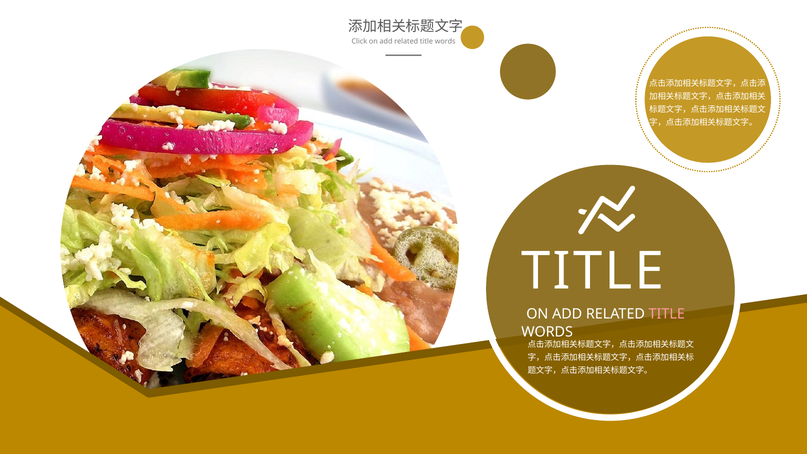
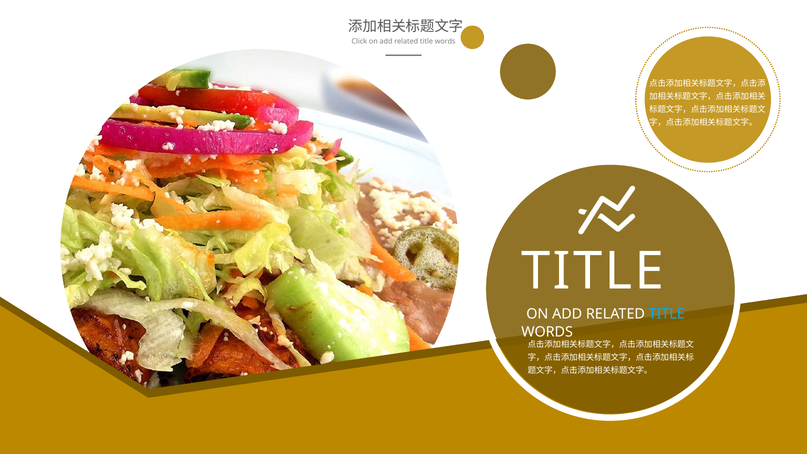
TITLE at (667, 314) colour: pink -> light blue
